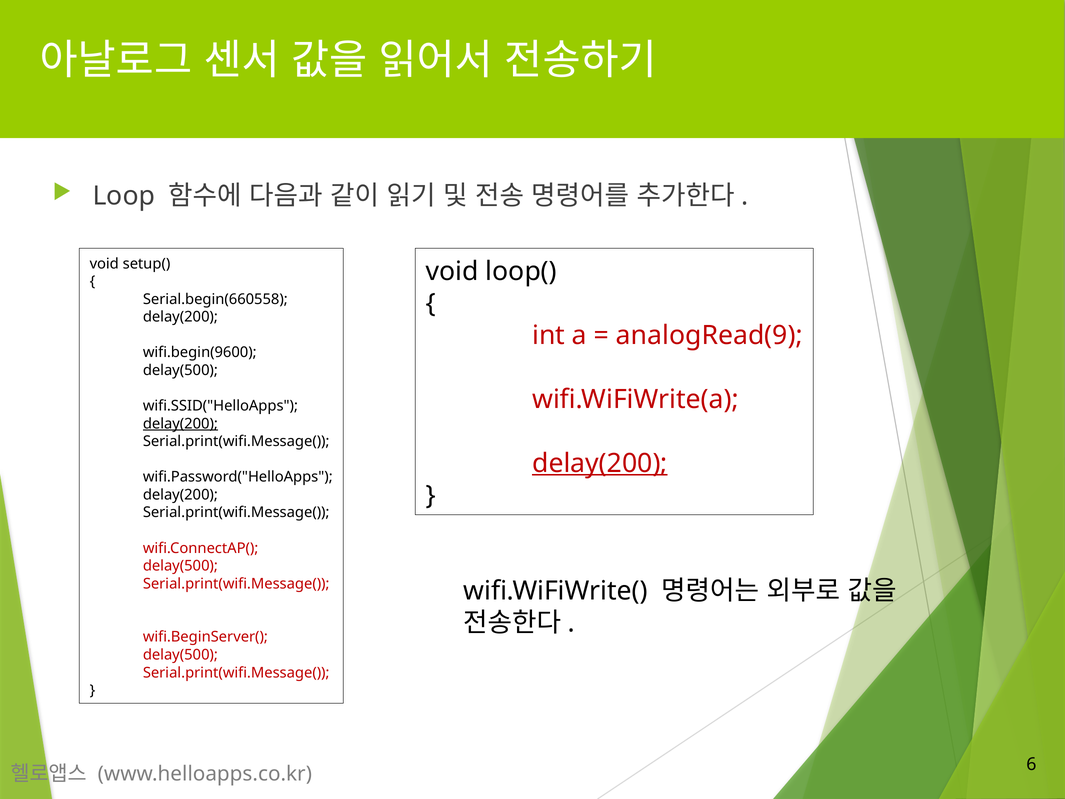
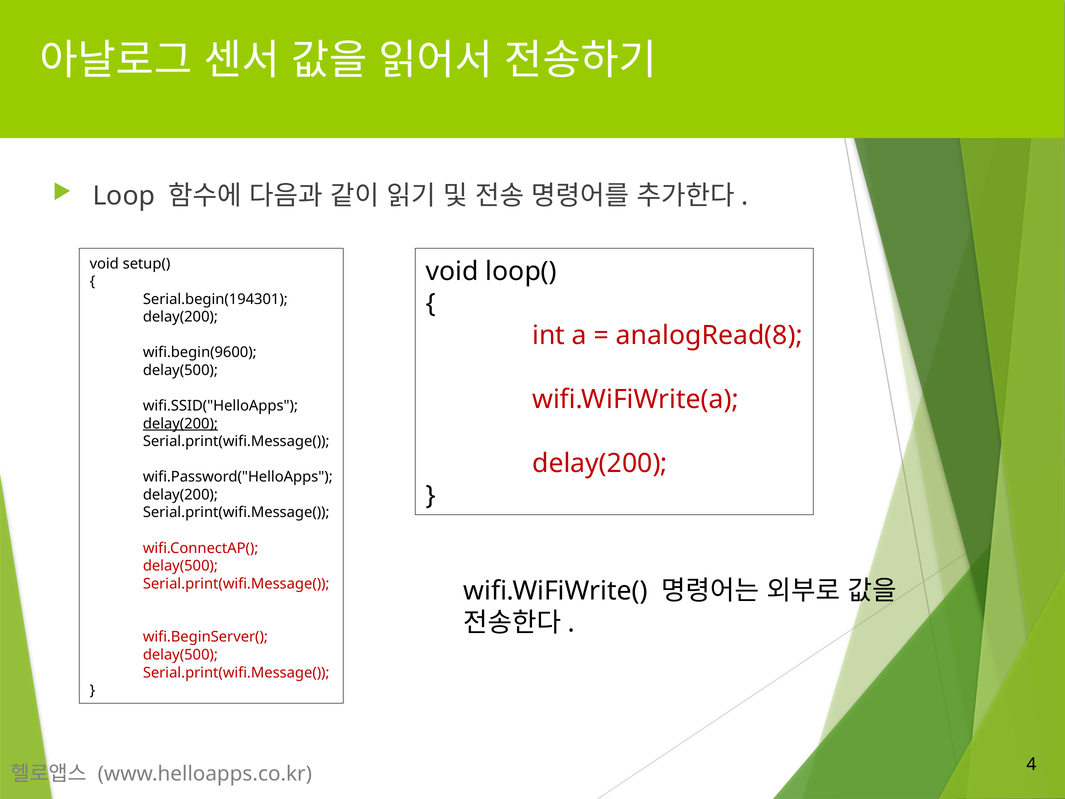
Serial.begin(660558: Serial.begin(660558 -> Serial.begin(194301
analogRead(9: analogRead(9 -> analogRead(8
delay(200 at (600, 463) underline: present -> none
6: 6 -> 4
